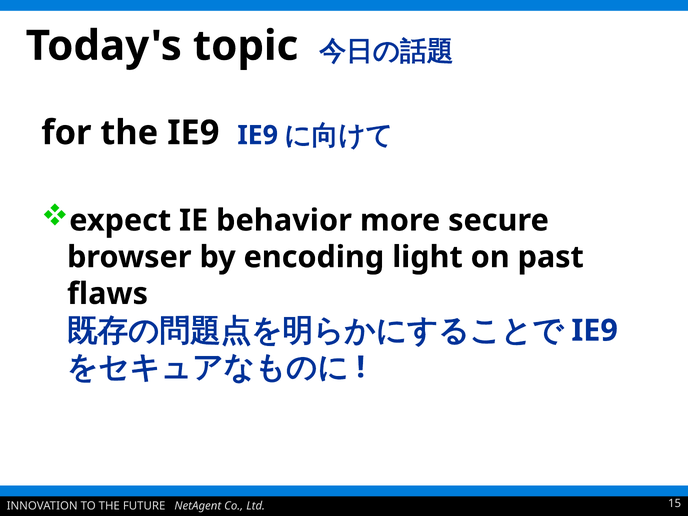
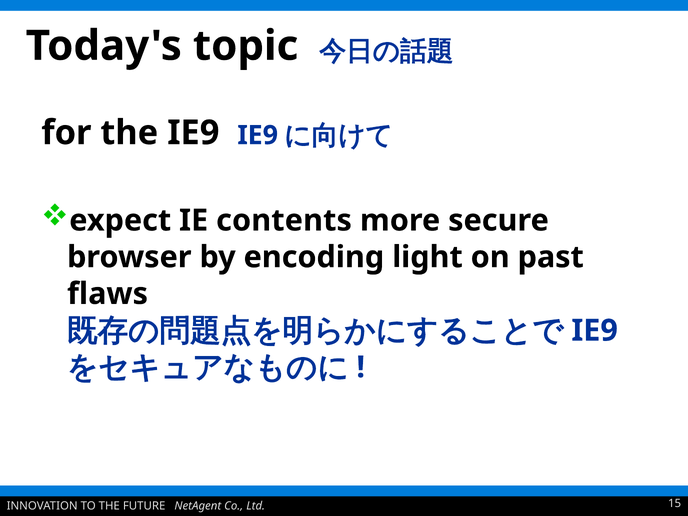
behavior: behavior -> contents
